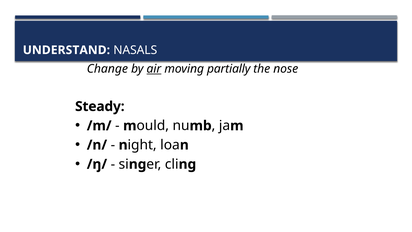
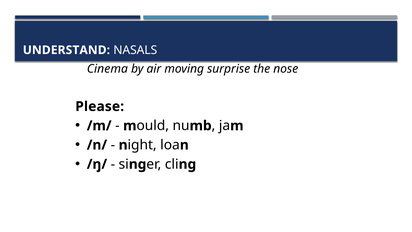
Change: Change -> Cinema
air underline: present -> none
partially: partially -> surprise
Steady: Steady -> Please
